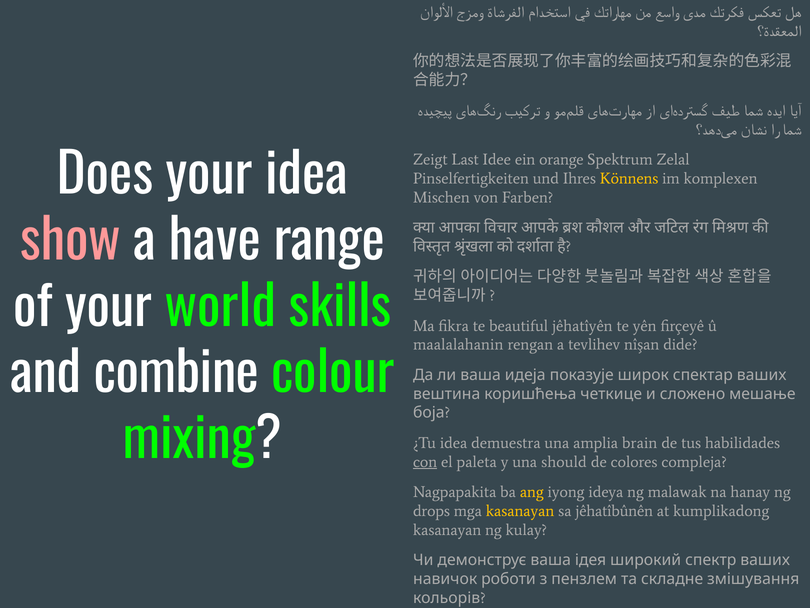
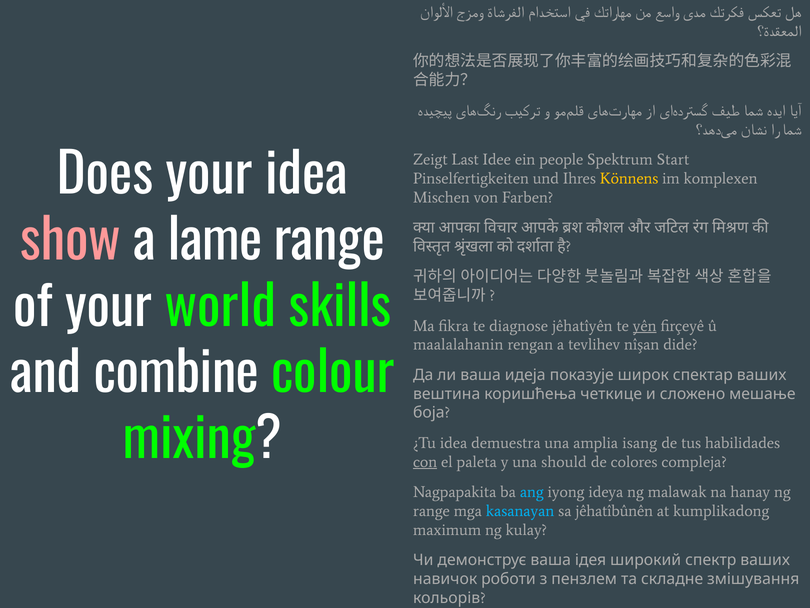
orange: orange -> people
Zelal: Zelal -> Start
have: have -> lame
beautiful: beautiful -> diagnose
yên underline: none -> present
brain: brain -> isang
ang colour: yellow -> light blue
drops at (431, 511): drops -> range
kasanayan at (520, 511) colour: yellow -> light blue
kasanayan at (447, 529): kasanayan -> maximum
